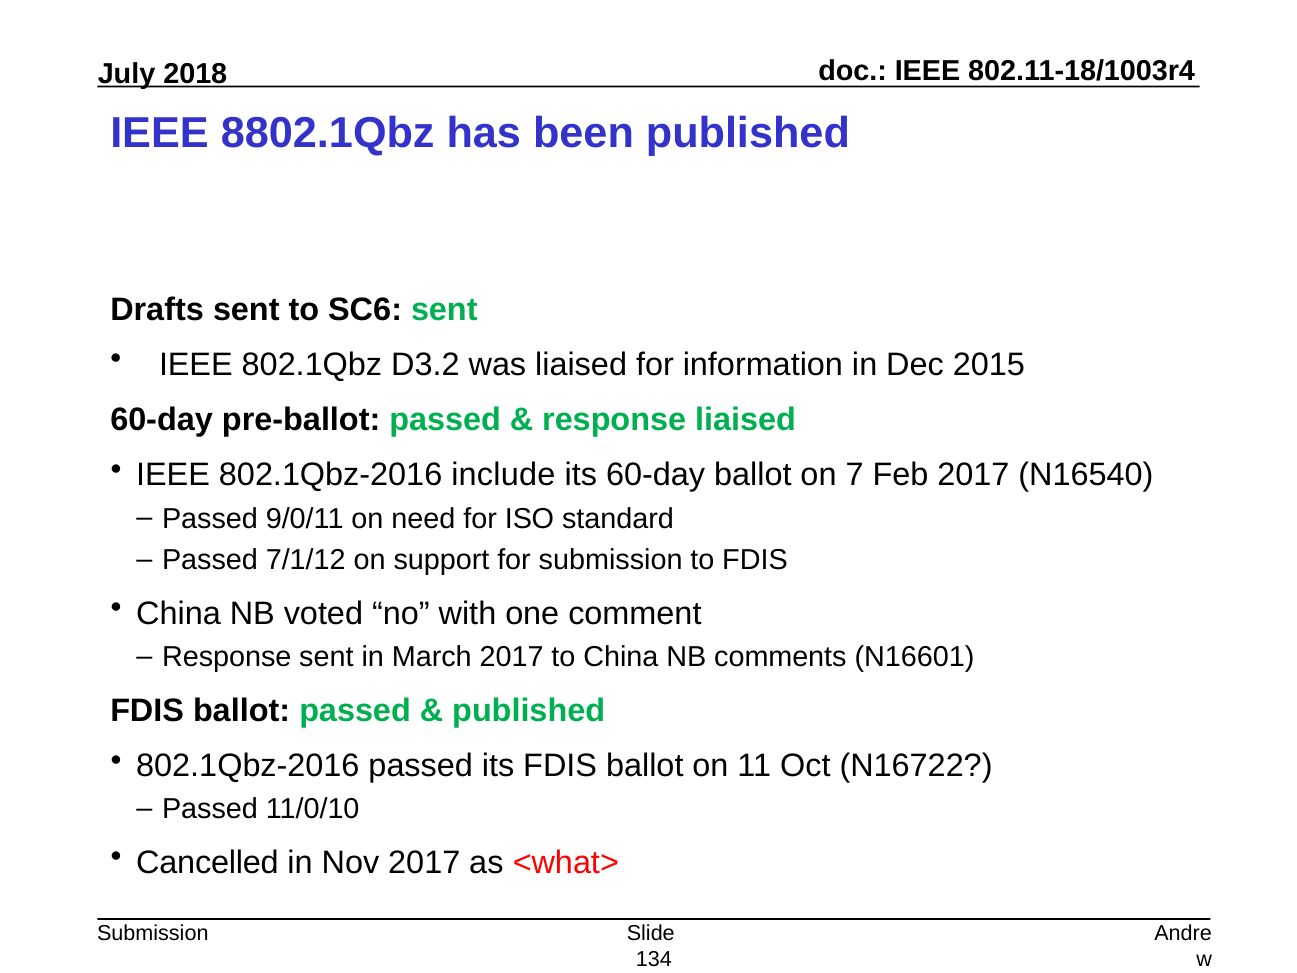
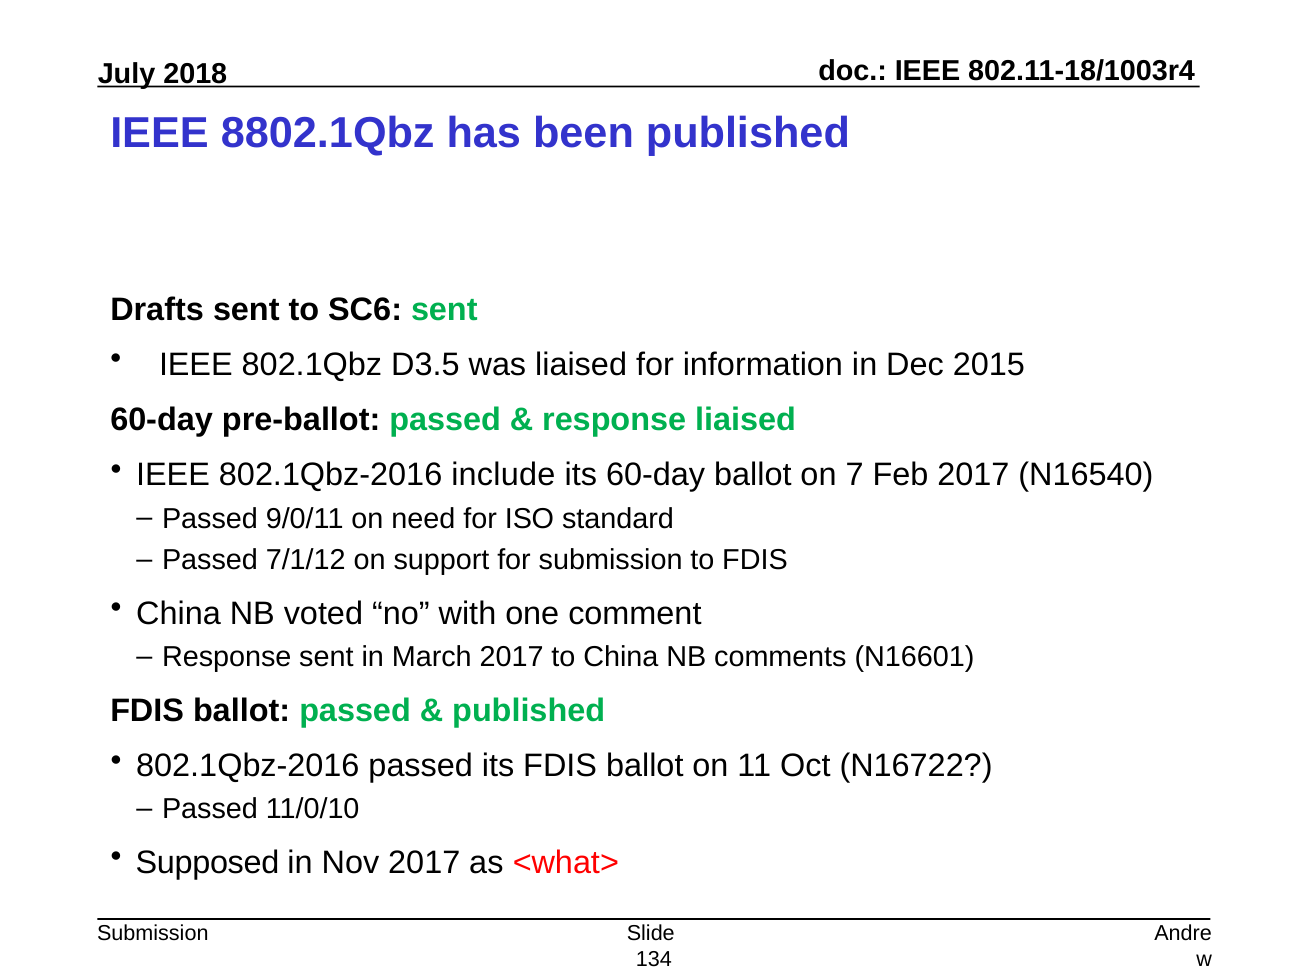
D3.2: D3.2 -> D3.5
Cancelled: Cancelled -> Supposed
